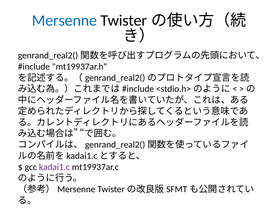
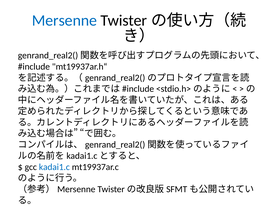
kadai1.c colour: purple -> blue
